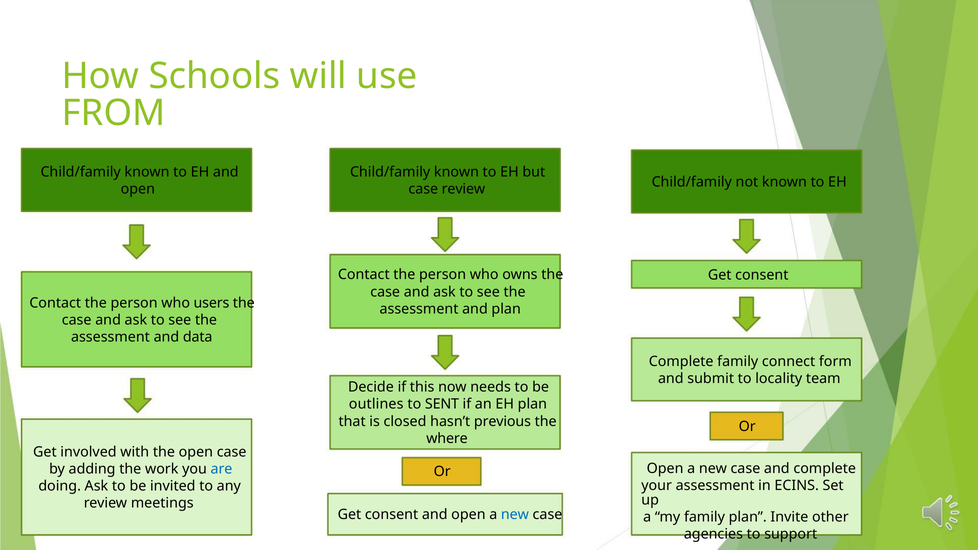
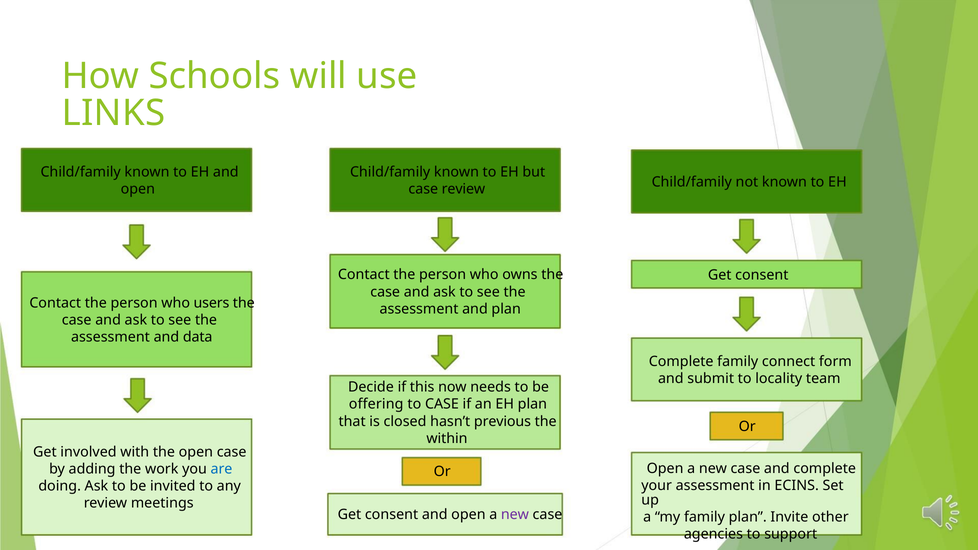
FROM: FROM -> LINKS
outlines: outlines -> offering
to SENT: SENT -> CASE
where: where -> within
new at (515, 515) colour: blue -> purple
